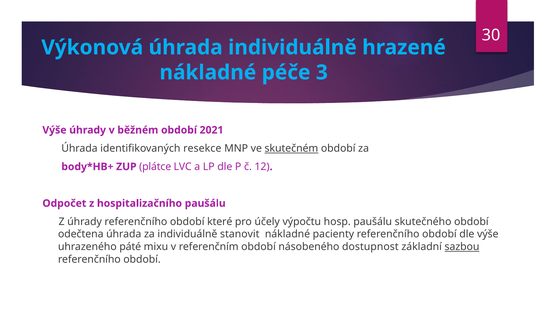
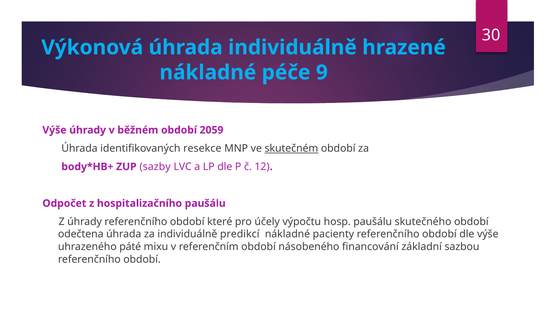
3: 3 -> 9
2021: 2021 -> 2059
plátce: plátce -> sazby
stanovit: stanovit -> predikcí
dostupnost: dostupnost -> financování
sazbou underline: present -> none
